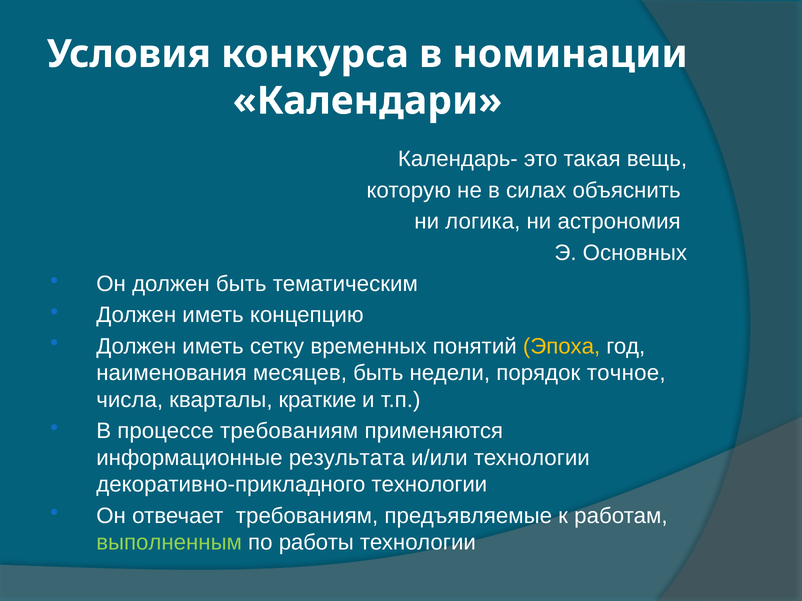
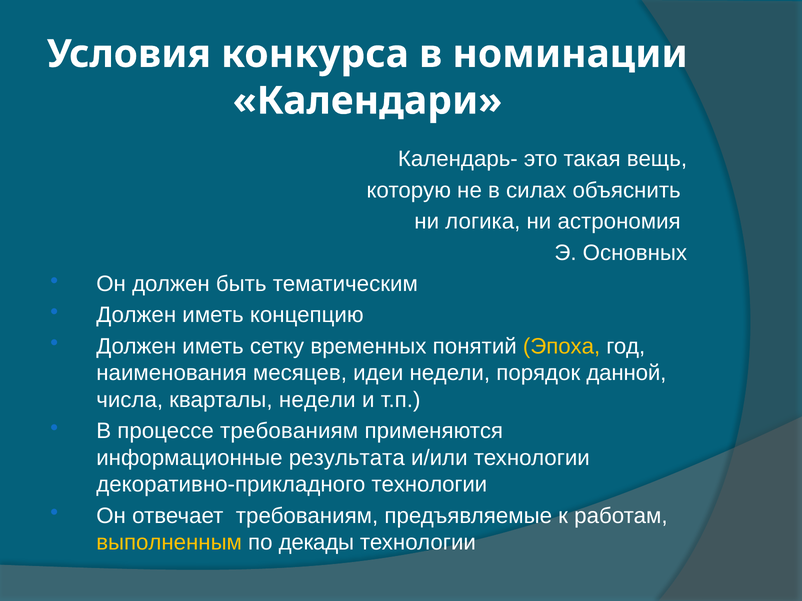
месяцев быть: быть -> идеи
точное: точное -> данной
кварталы краткие: краткие -> недели
выполненным colour: light green -> yellow
работы: работы -> декады
